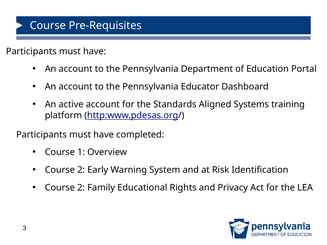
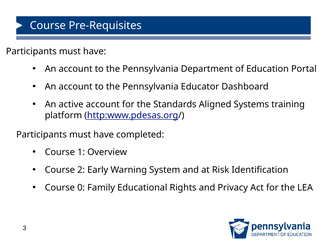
2 at (81, 188): 2 -> 0
